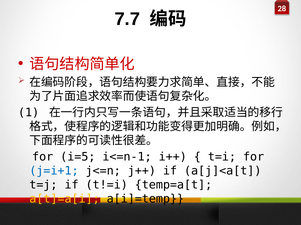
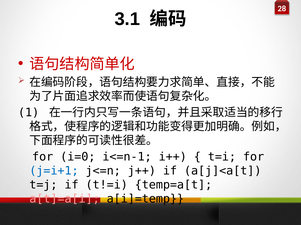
7.7: 7.7 -> 3.1
i=5: i=5 -> i=0
a[t]=a[i colour: yellow -> pink
